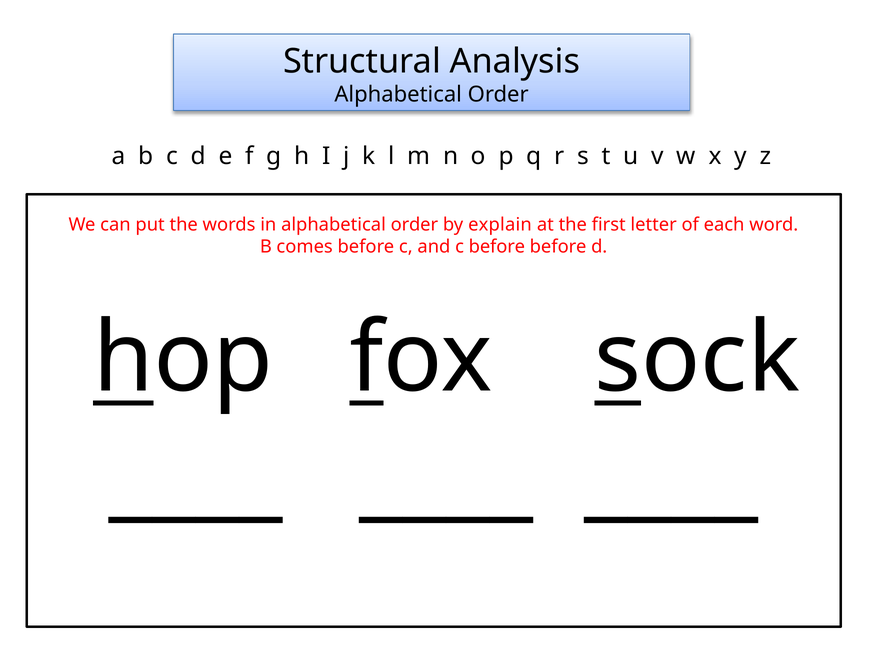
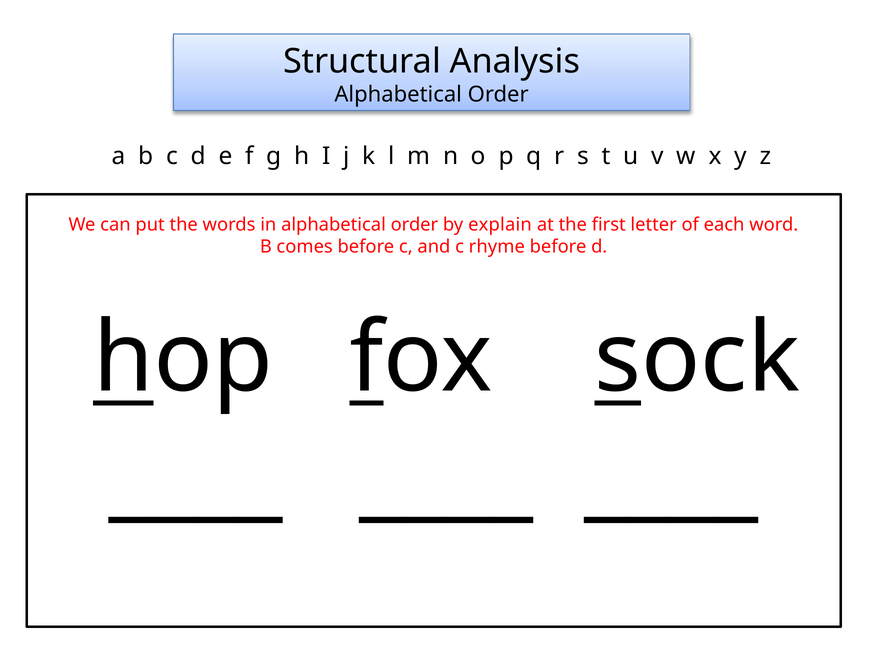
c before: before -> rhyme
